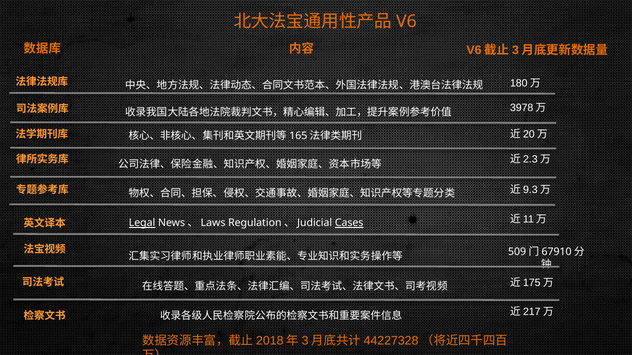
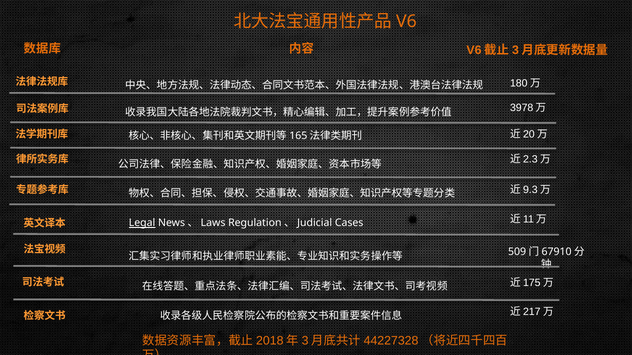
Cases underline: present -> none
